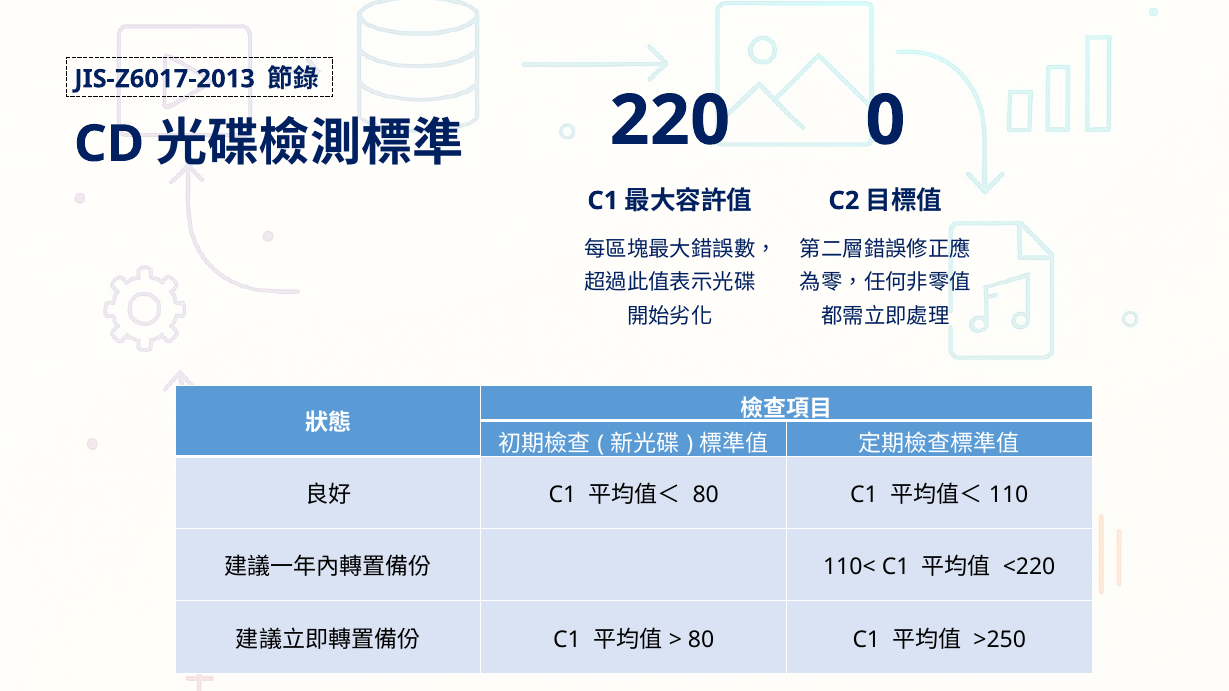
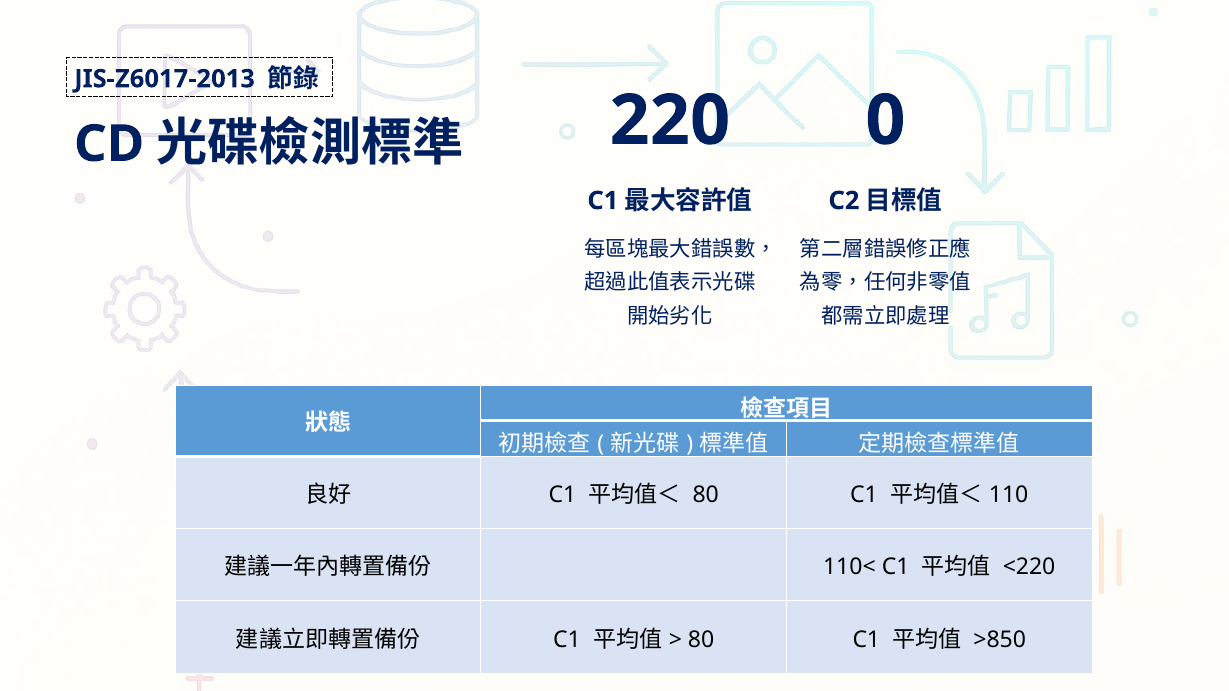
>250: >250 -> >850
